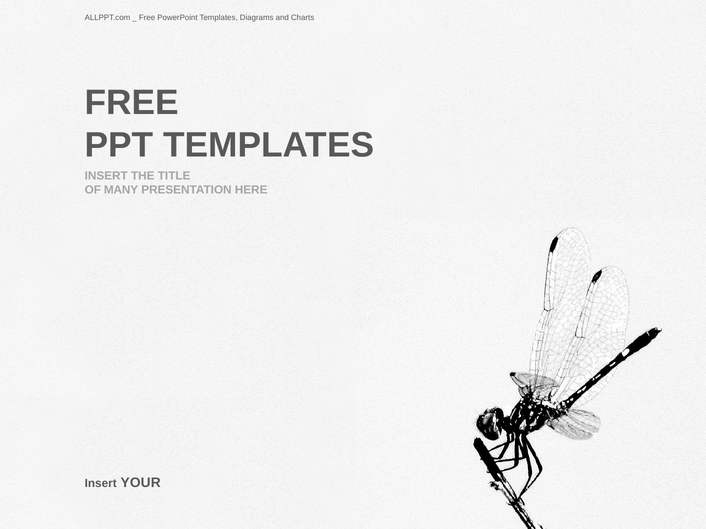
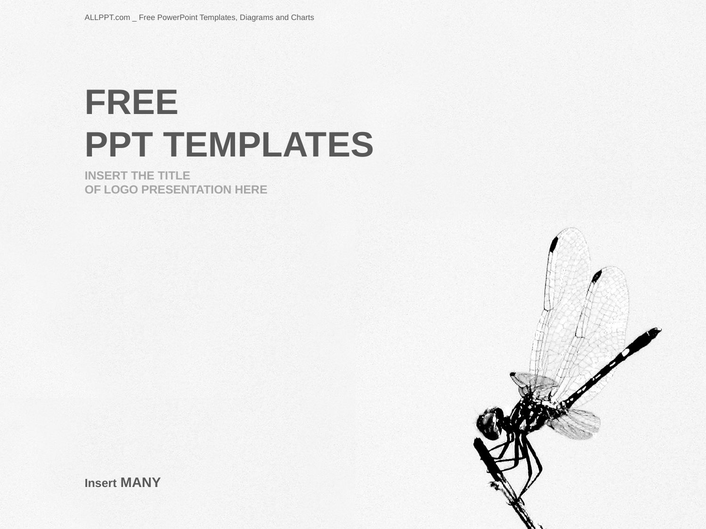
MANY: MANY -> LOGO
YOUR: YOUR -> MANY
